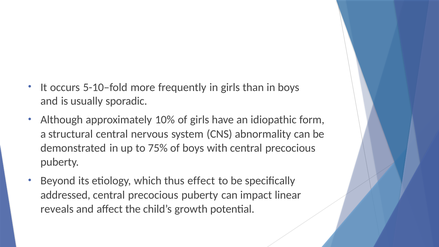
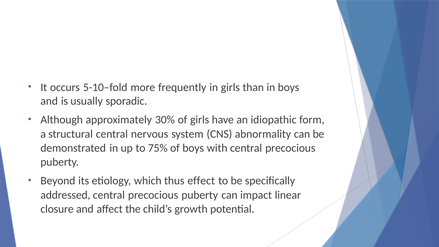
10%: 10% -> 30%
reveals: reveals -> closure
